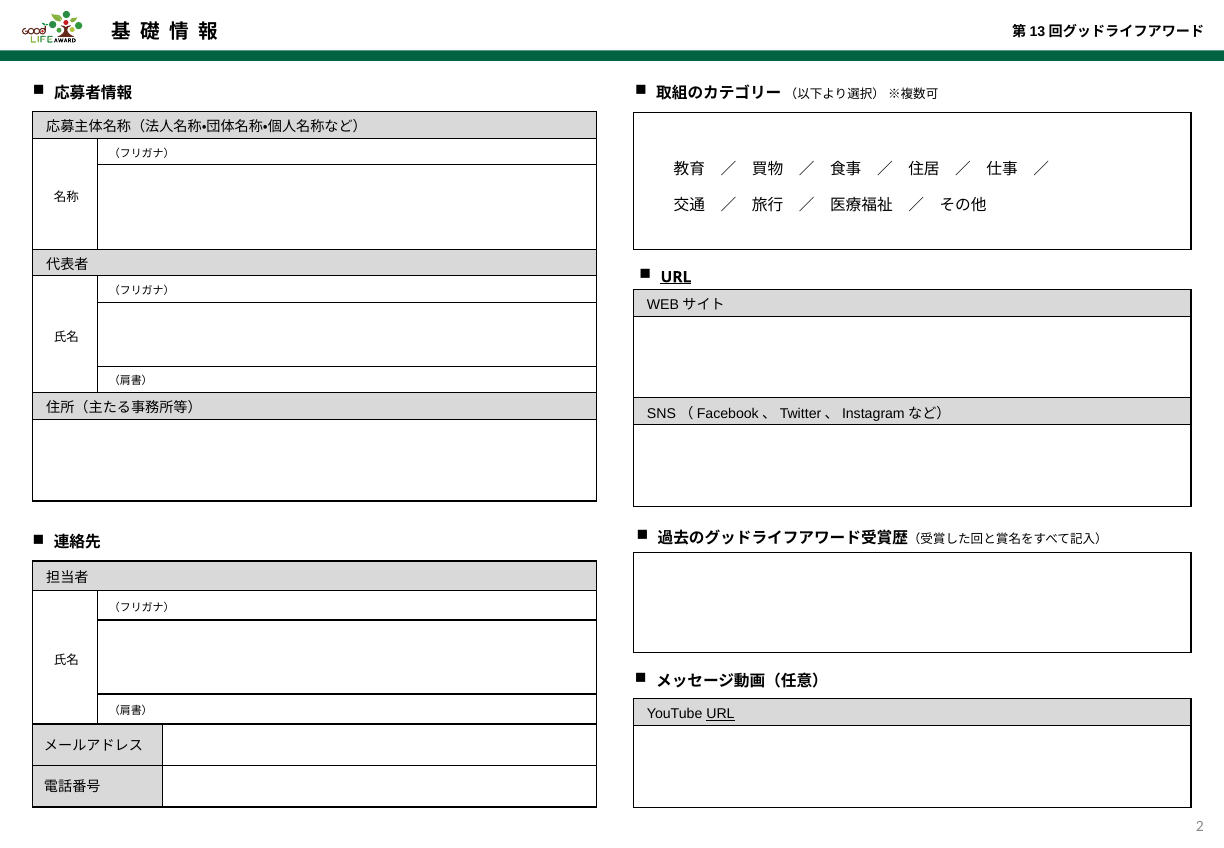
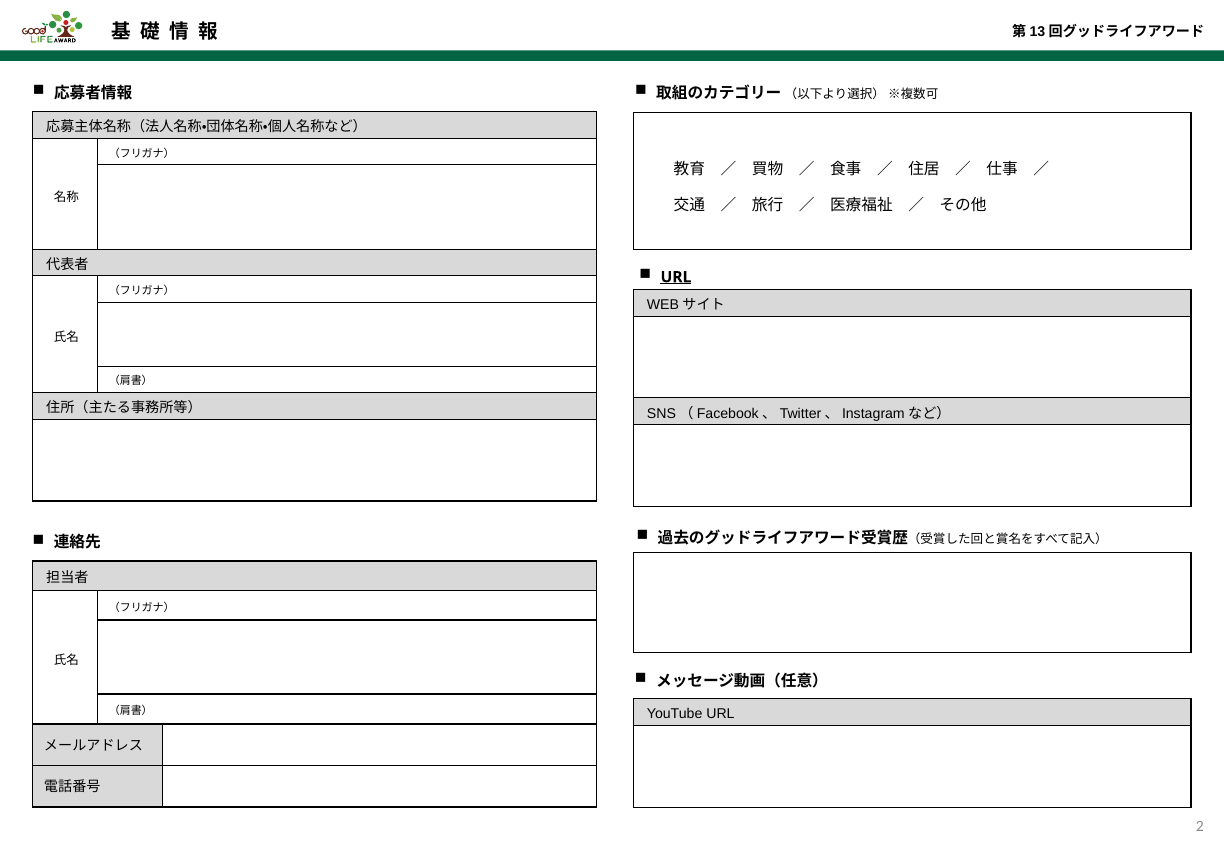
URL at (720, 714) underline: present -> none
